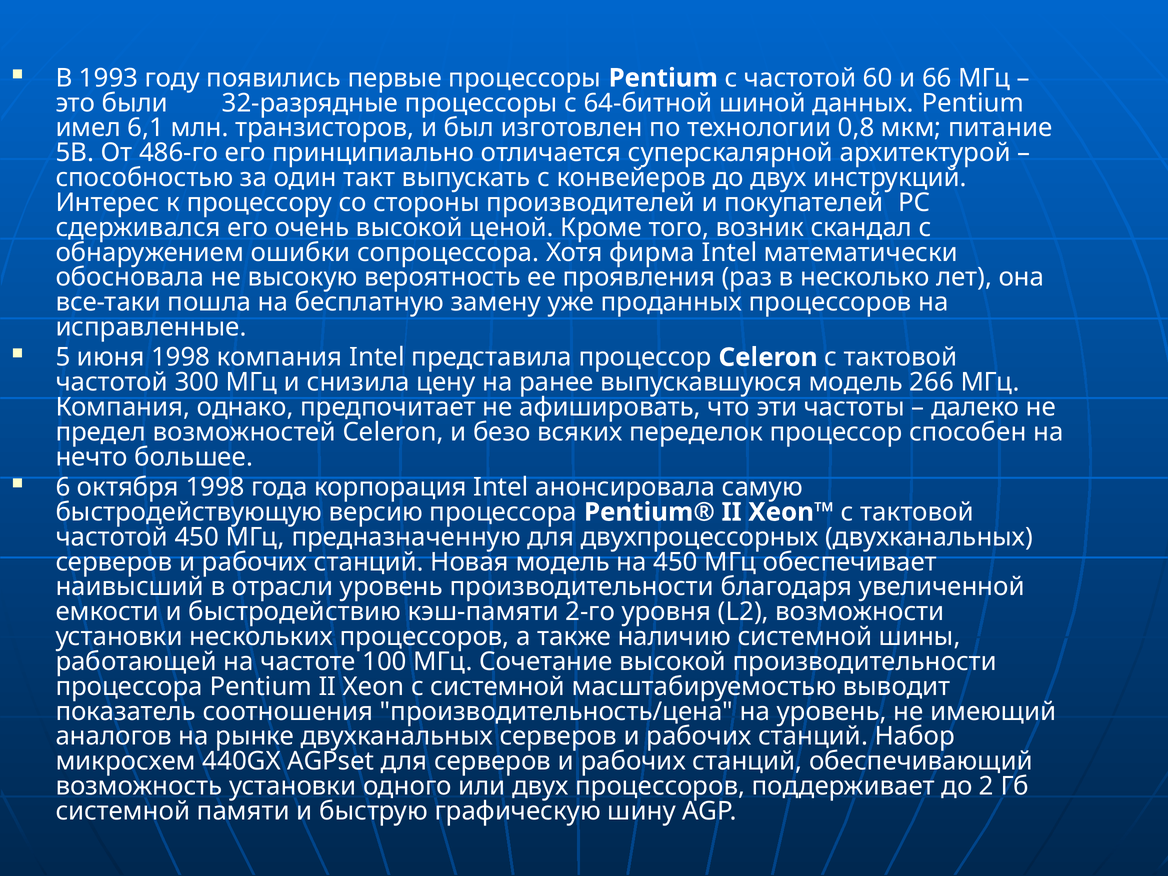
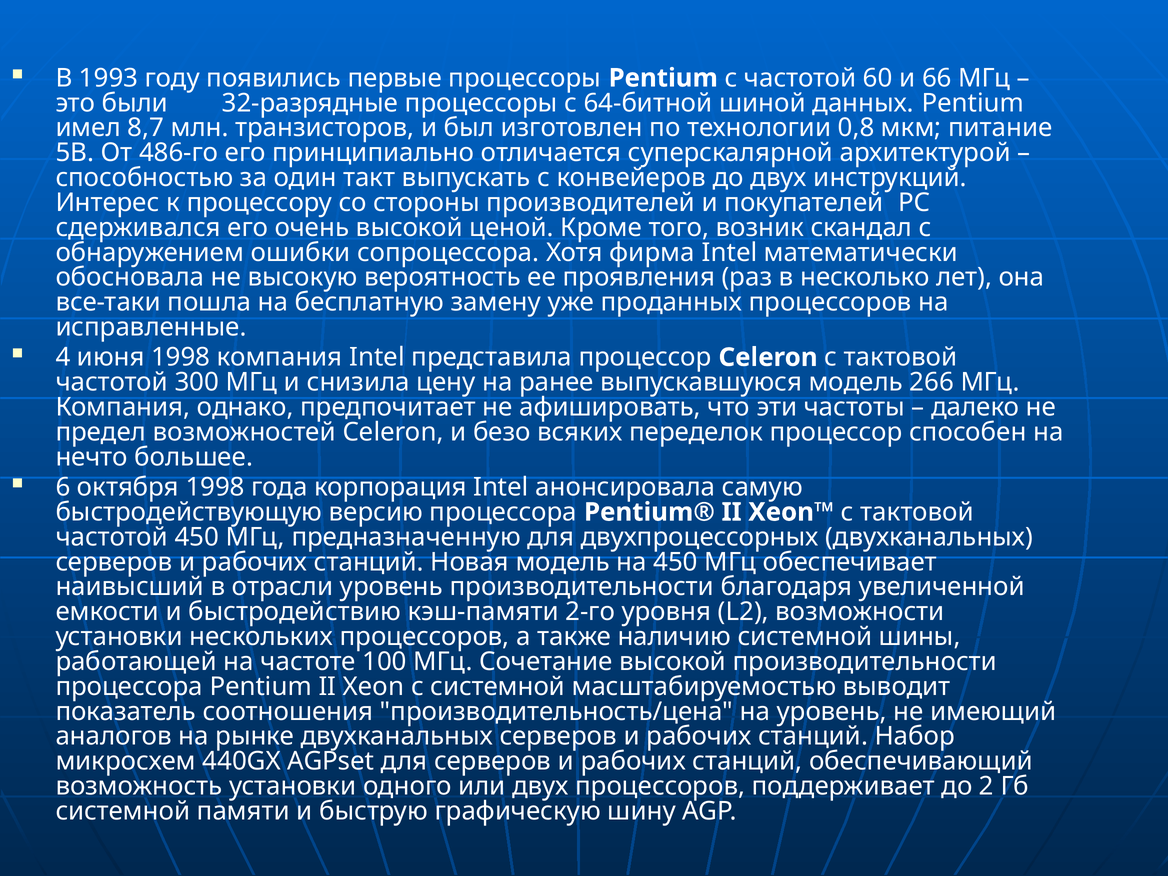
6,1: 6,1 -> 8,7
5: 5 -> 4
